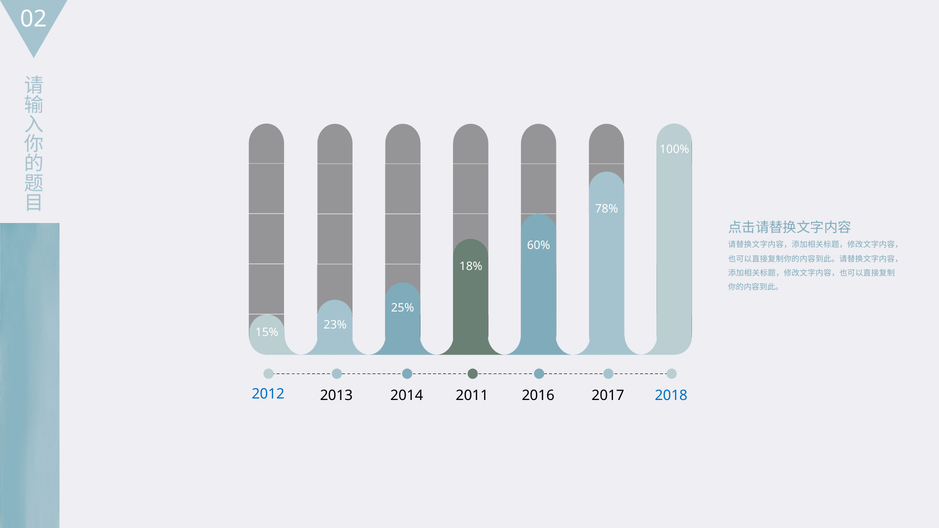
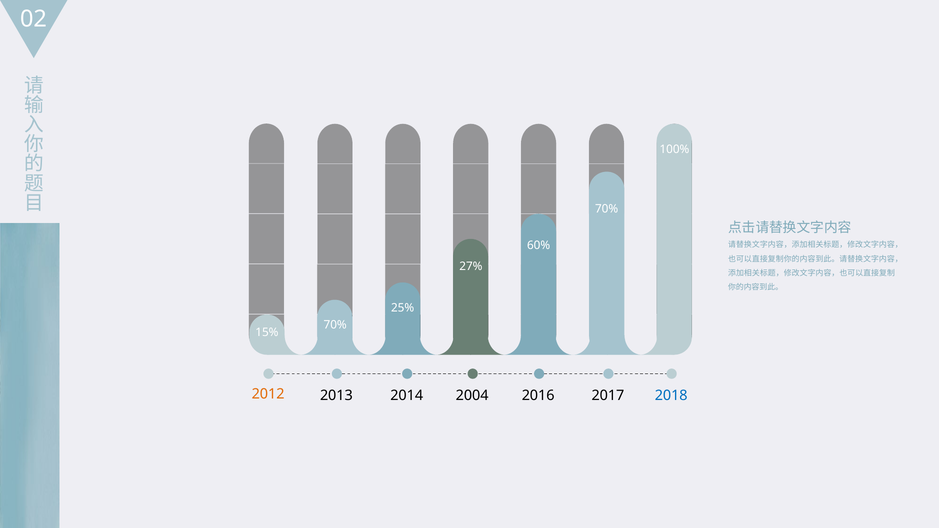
78% at (607, 209): 78% -> 70%
18%: 18% -> 27%
23% at (335, 325): 23% -> 70%
2012 colour: blue -> orange
2011: 2011 -> 2004
